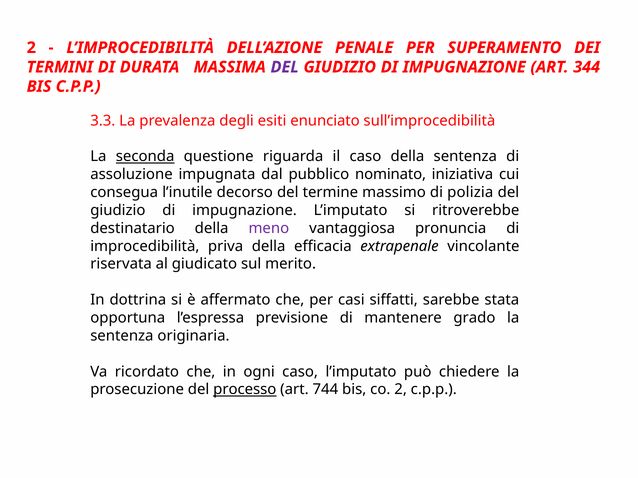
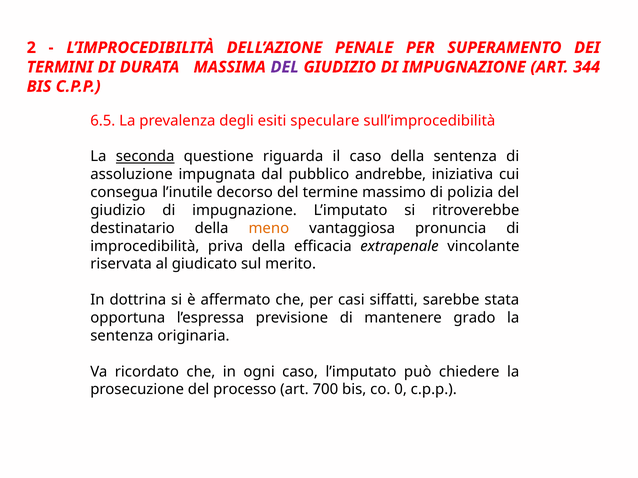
3.3: 3.3 -> 6.5
enunciato: enunciato -> speculare
nominato: nominato -> andrebbe
meno colour: purple -> orange
processo underline: present -> none
744: 744 -> 700
co 2: 2 -> 0
